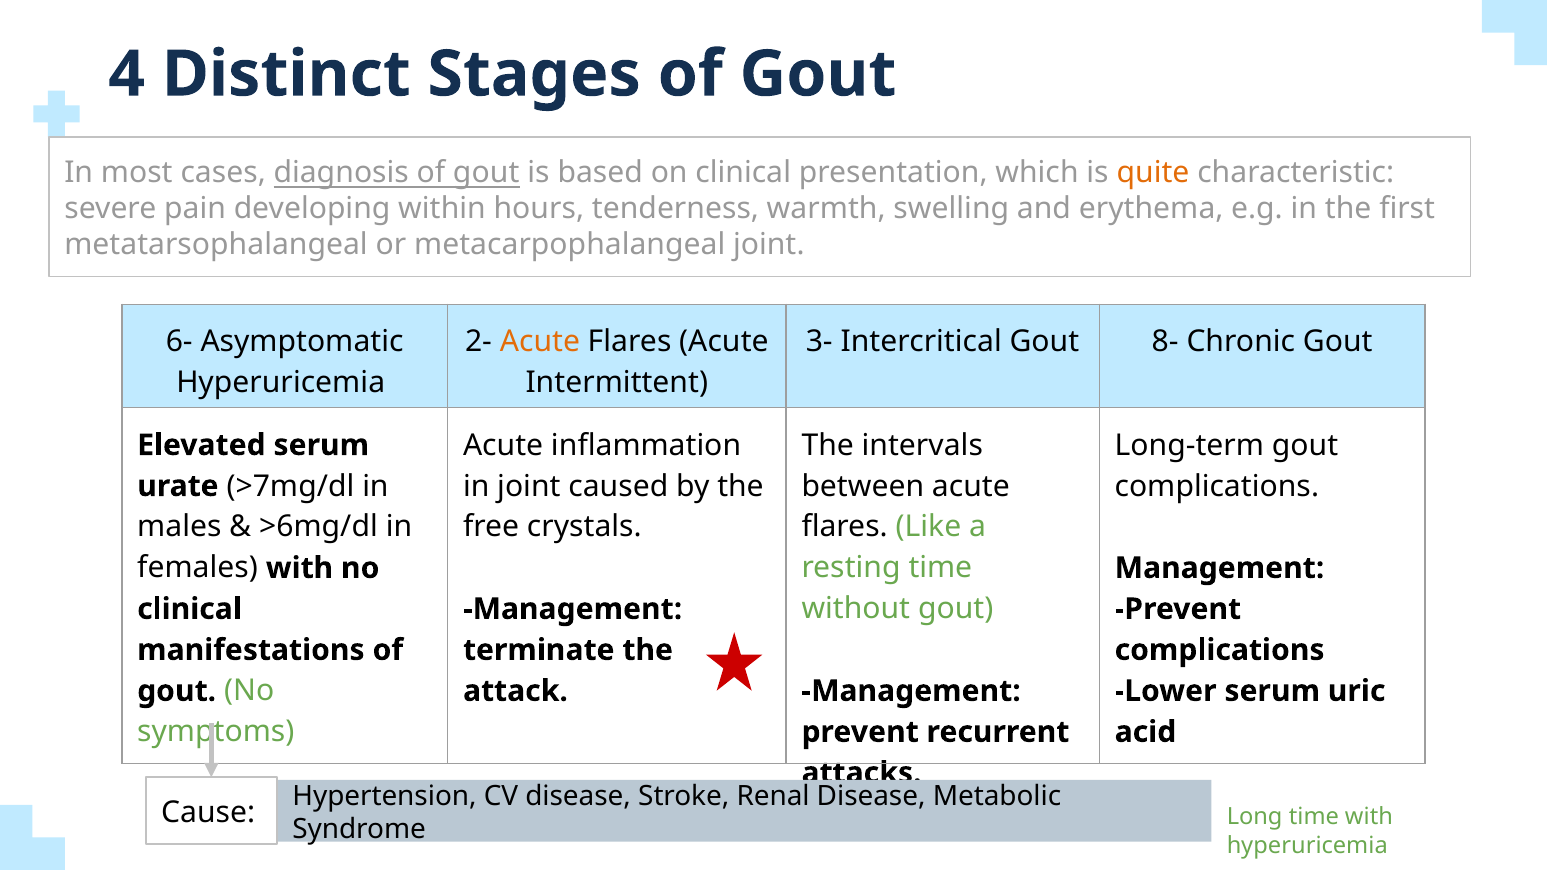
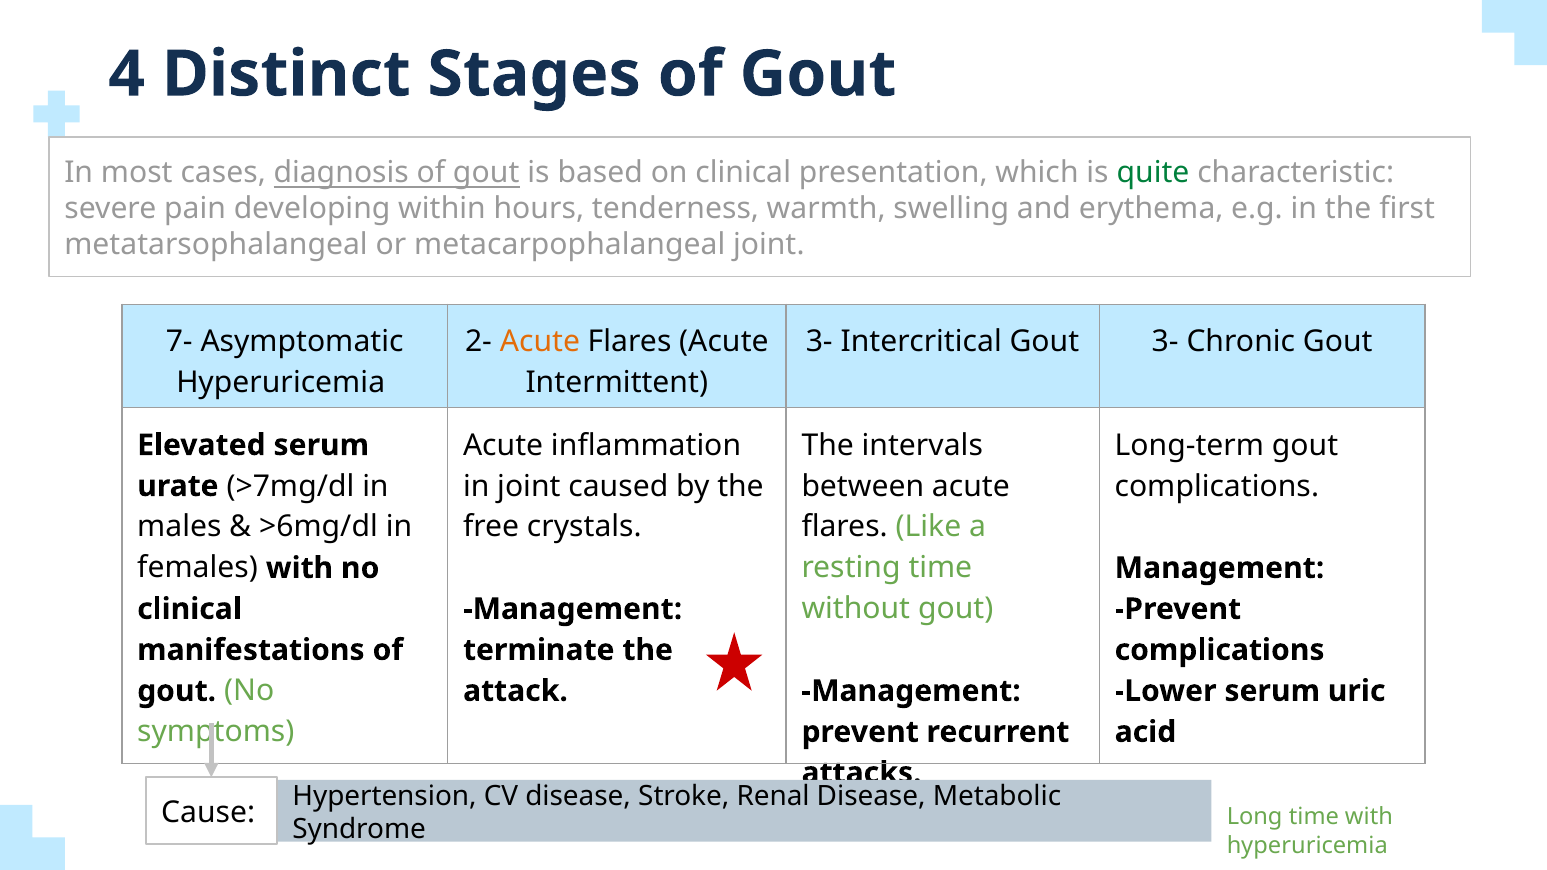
quite colour: orange -> green
6-: 6- -> 7-
Gout 8-: 8- -> 3-
